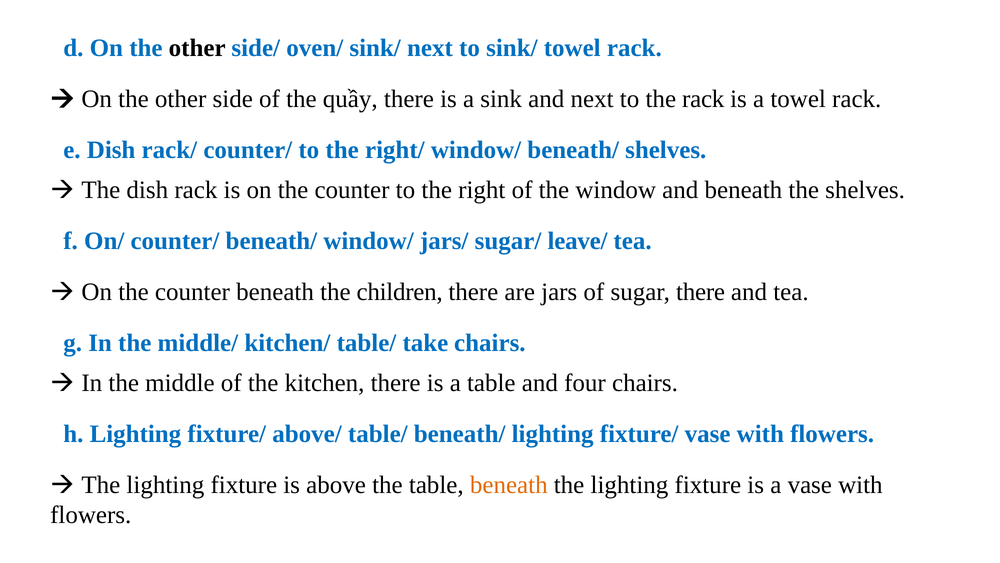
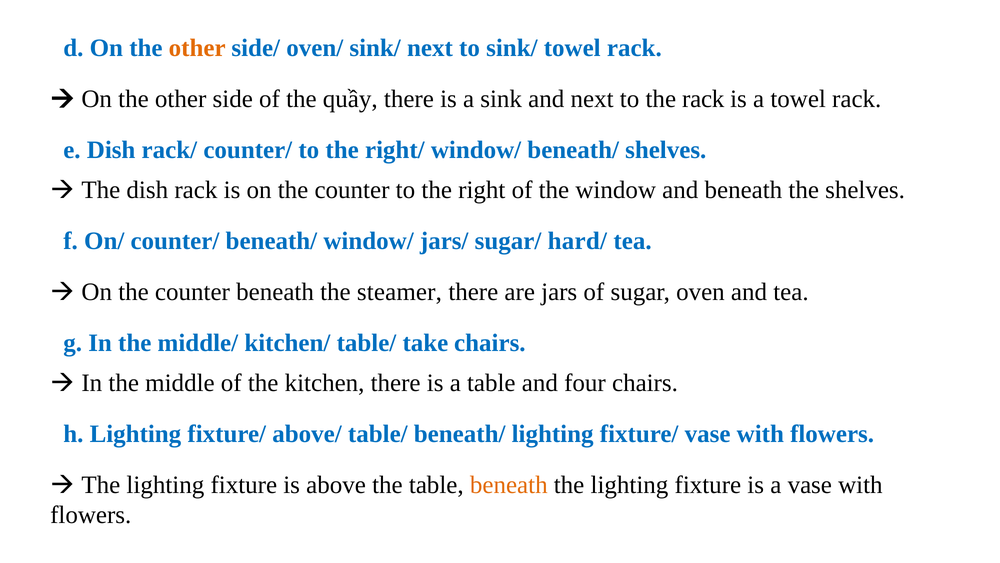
other at (197, 48) colour: black -> orange
leave/: leave/ -> hard/
children: children -> steamer
sugar there: there -> oven
